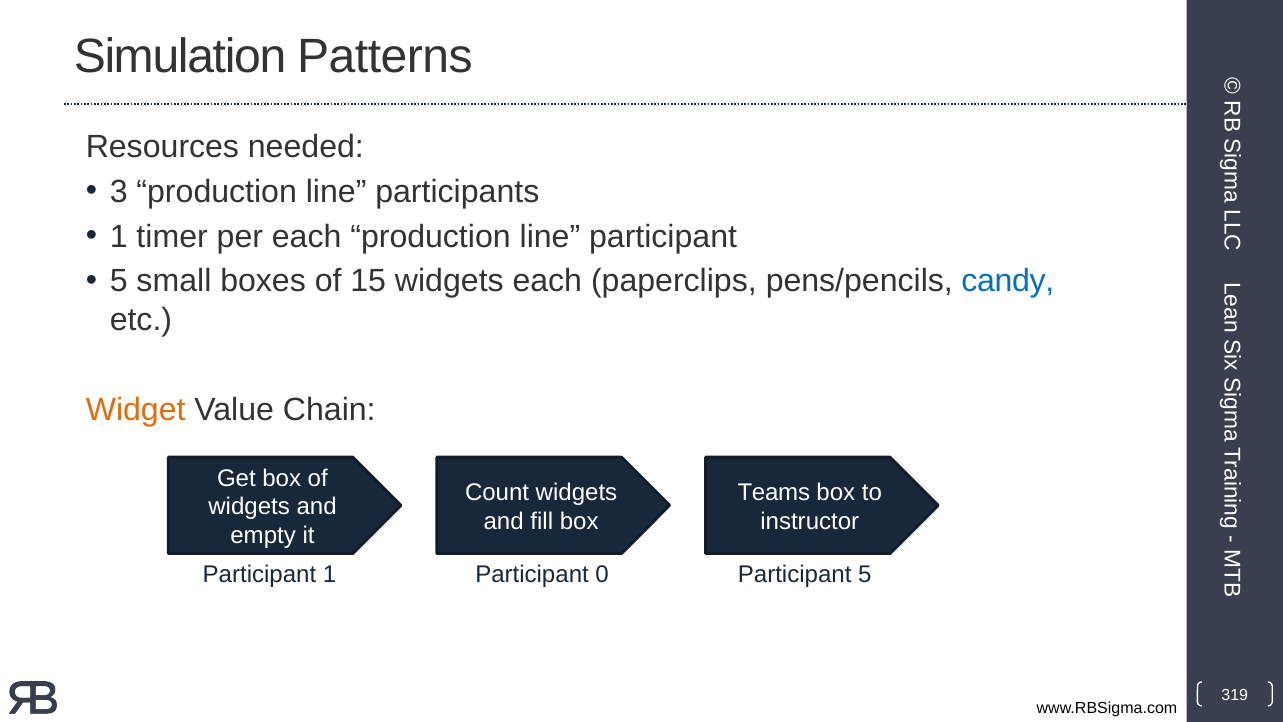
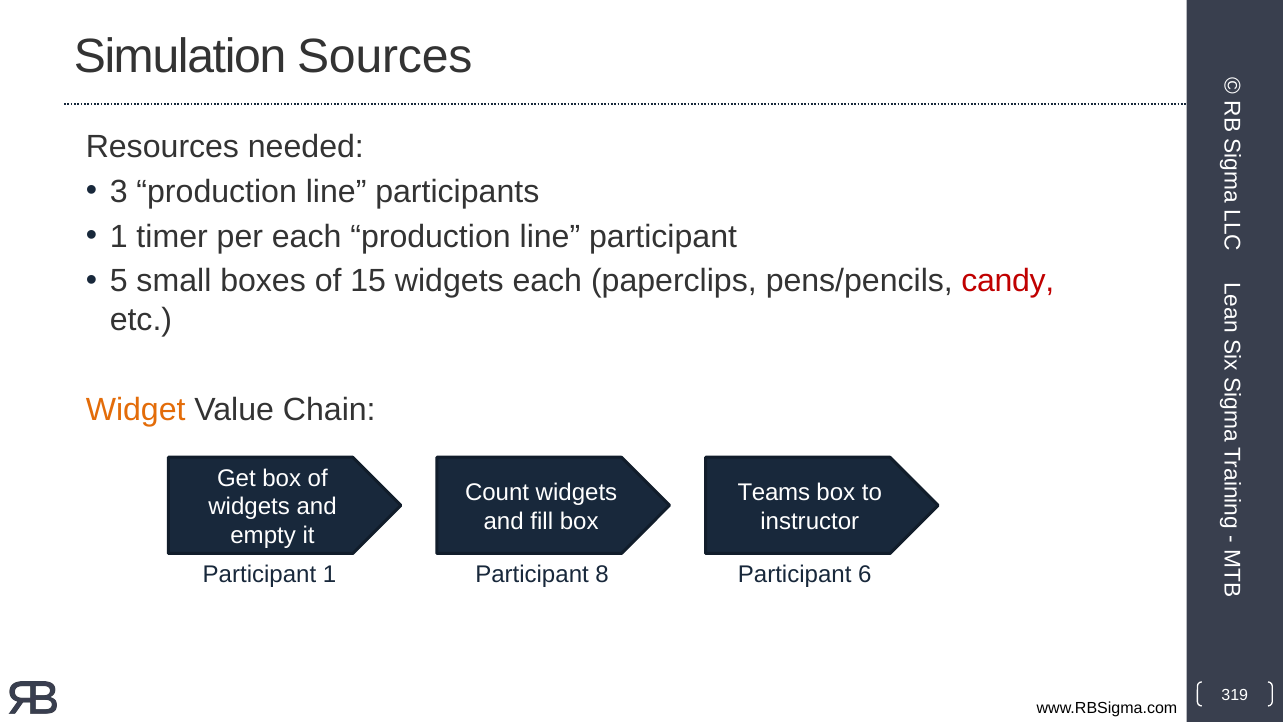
Patterns: Patterns -> Sources
candy colour: blue -> red
0: 0 -> 8
Participant 5: 5 -> 6
